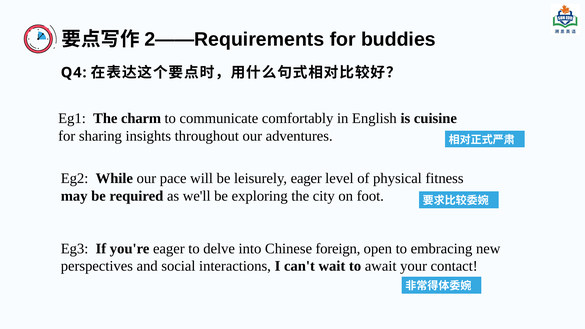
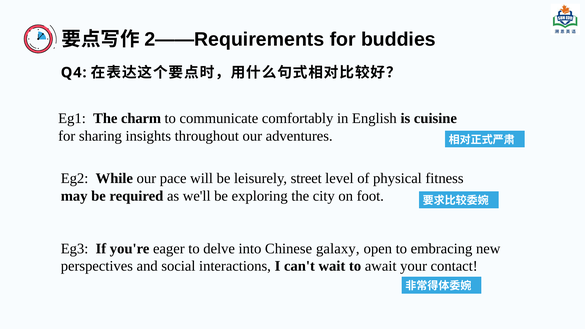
leisurely eager: eager -> street
foreign: foreign -> galaxy
